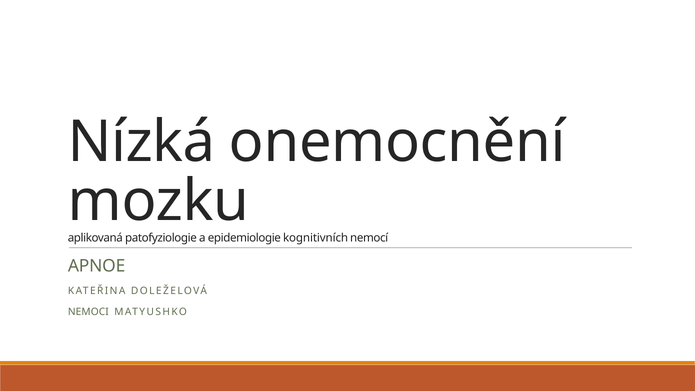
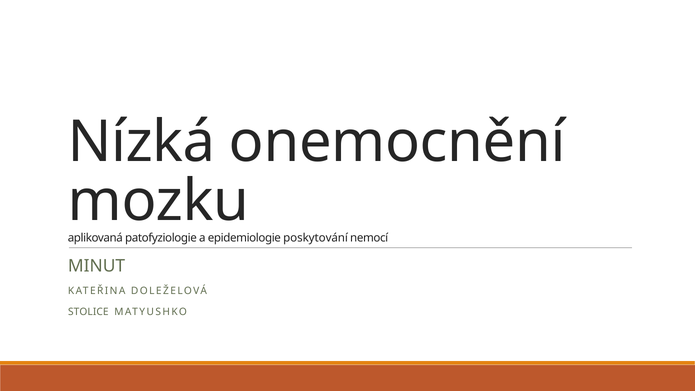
kognitivních: kognitivních -> poskytování
APNOE: APNOE -> MINUT
NEMOCI: NEMOCI -> STOLICE
